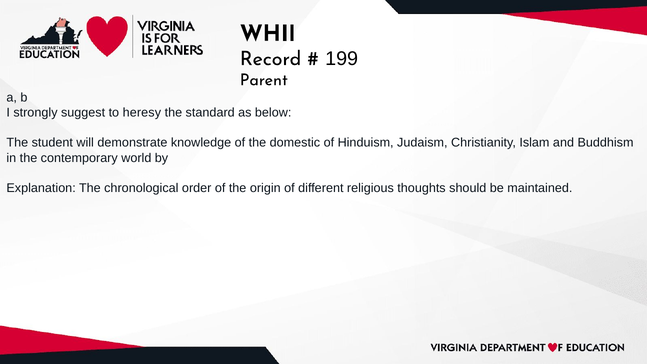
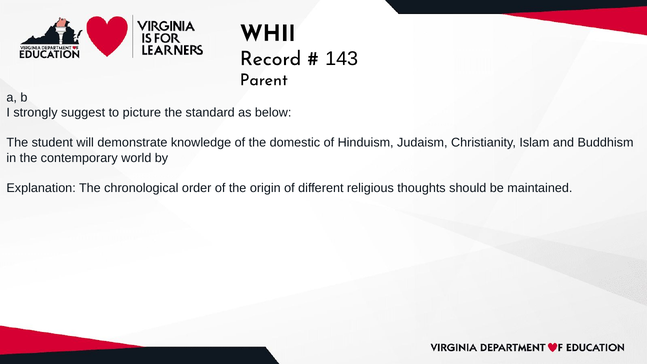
199: 199 -> 143
heresy: heresy -> picture
